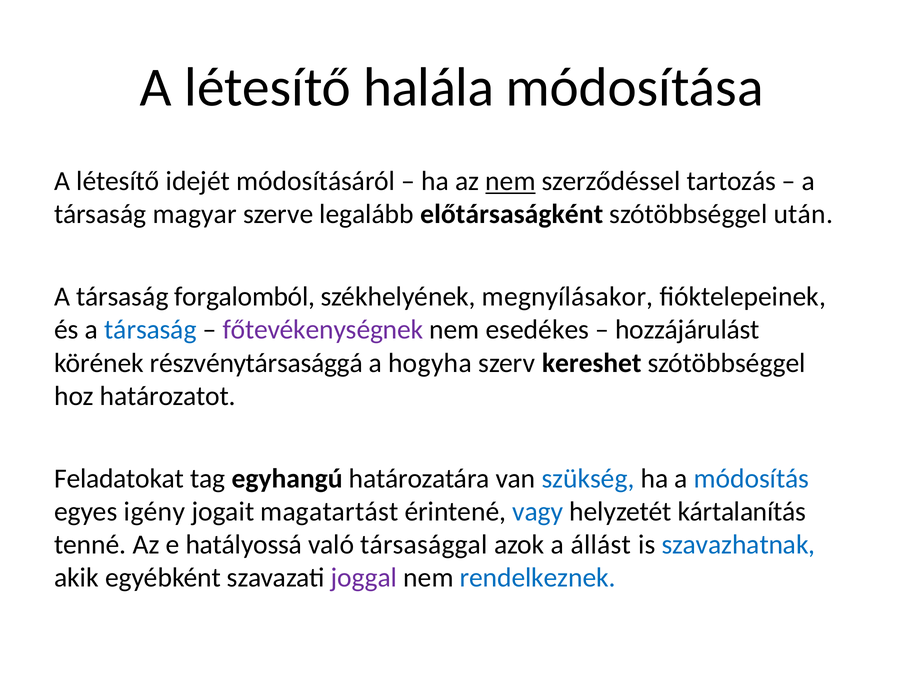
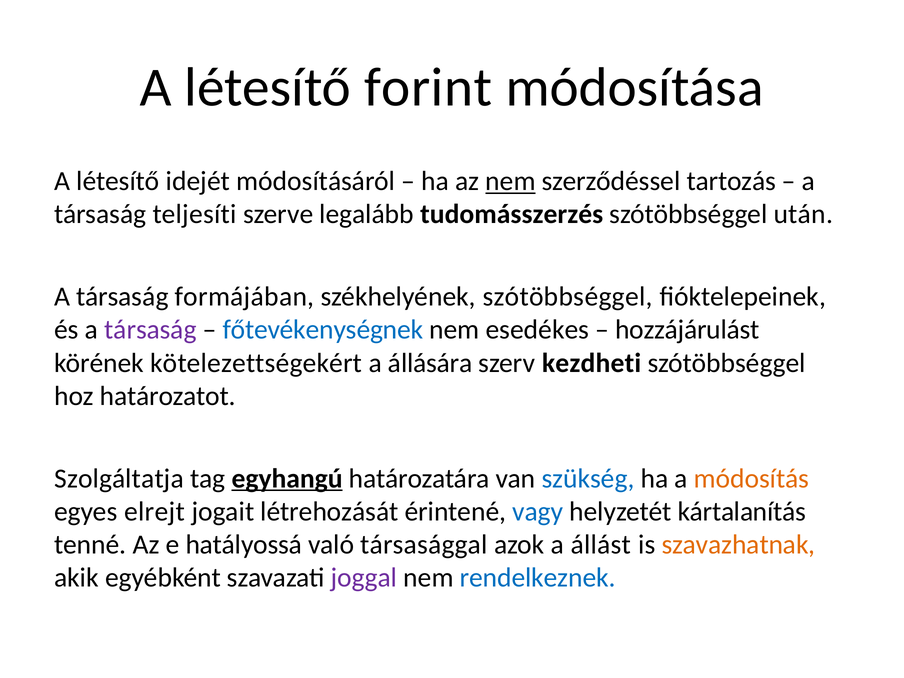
halála: halála -> forint
magyar: magyar -> teljesíti
előtársaságként: előtársaságként -> tudomásszerzés
forgalomból: forgalomból -> formájában
székhelyének megnyílásakor: megnyílásakor -> szótöbbséggel
társaság at (150, 330) colour: blue -> purple
főtevékenységnek colour: purple -> blue
részvénytársasággá: részvénytársasággá -> kötelezettségekért
hogyha: hogyha -> állására
kereshet: kereshet -> kezdheti
Feladatokat: Feladatokat -> Szolgáltatja
egyhangú underline: none -> present
módosítás colour: blue -> orange
igény: igény -> elrejt
magatartást: magatartást -> létrehozását
szavazhatnak colour: blue -> orange
